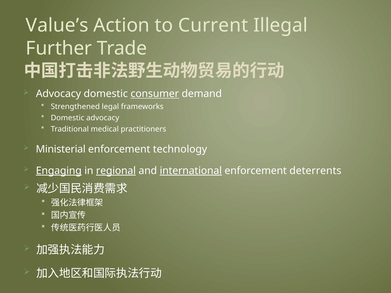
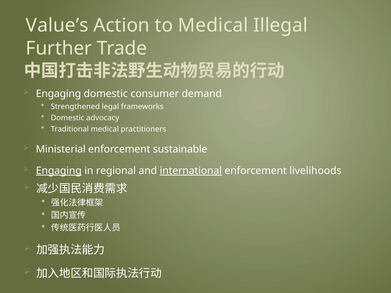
to Current: Current -> Medical
Advocacy at (58, 94): Advocacy -> Engaging
consumer underline: present -> none
technology: technology -> sustainable
regional underline: present -> none
deterrents: deterrents -> livelihoods
